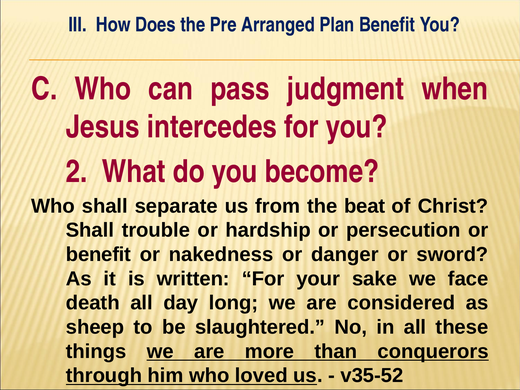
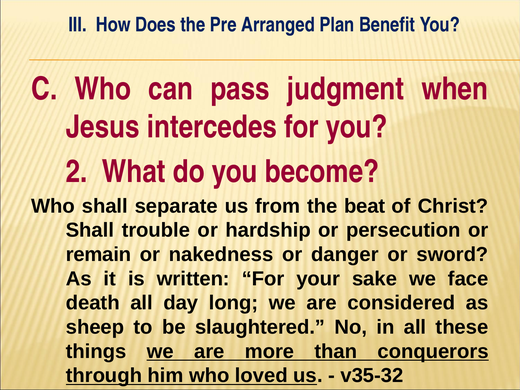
benefit at (98, 254): benefit -> remain
v35-52: v35-52 -> v35-32
